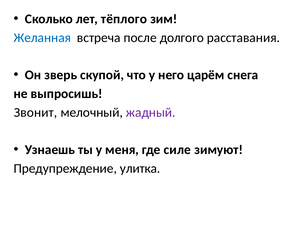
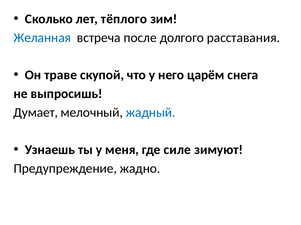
зверь: зверь -> траве
Звонит: Звонит -> Думает
жадный colour: purple -> blue
улитка: улитка -> жадно
